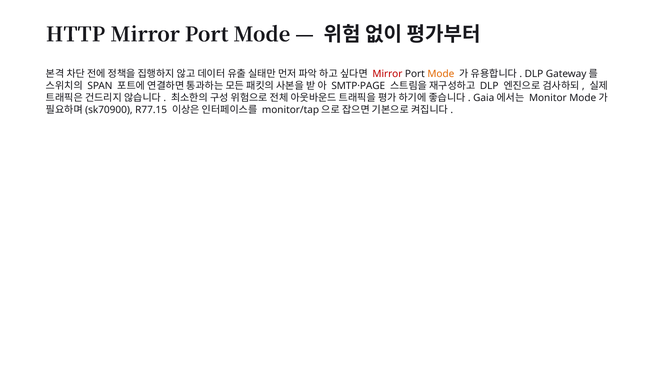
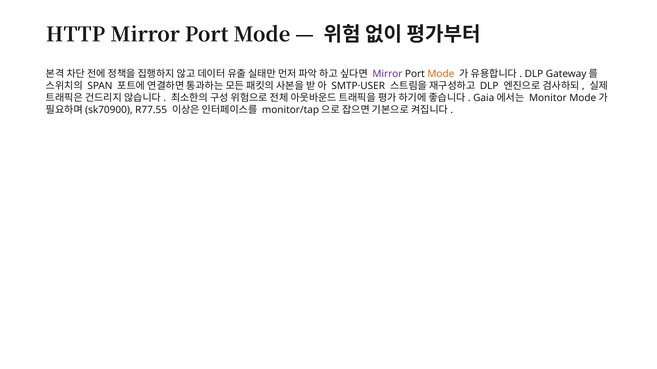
Mirror at (387, 74) colour: red -> purple
SMTP·PAGE: SMTP·PAGE -> SMTP·USER
R77.15: R77.15 -> R77.55
